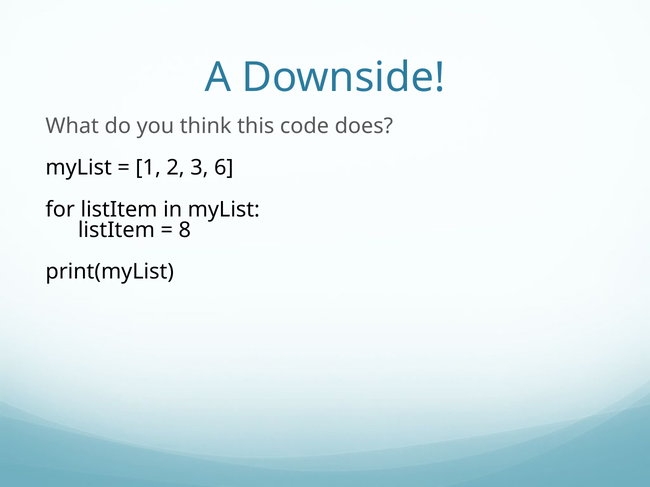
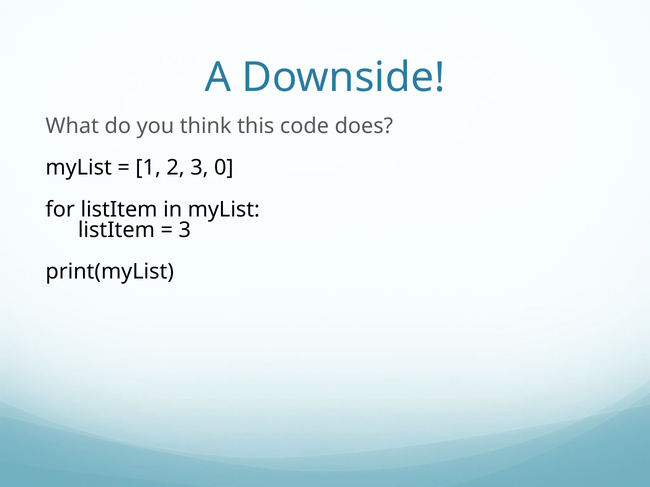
6: 6 -> 0
8 at (185, 230): 8 -> 3
